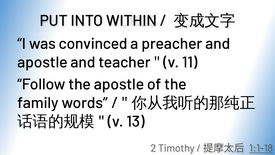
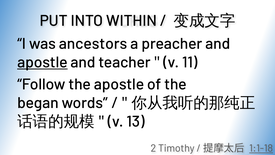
convinced: convinced -> ancestors
apostle at (42, 62) underline: none -> present
family: family -> began
